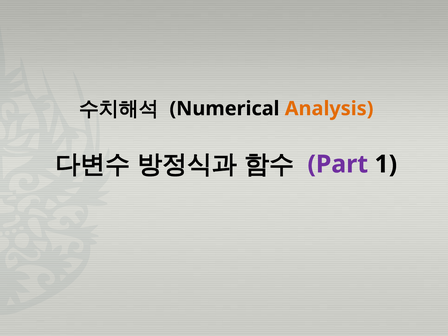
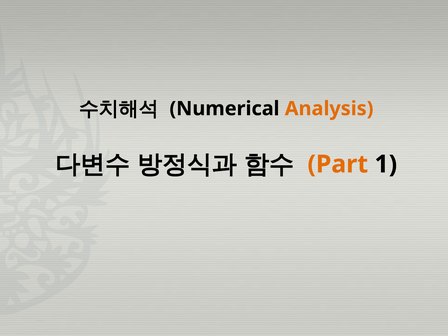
Part colour: purple -> orange
